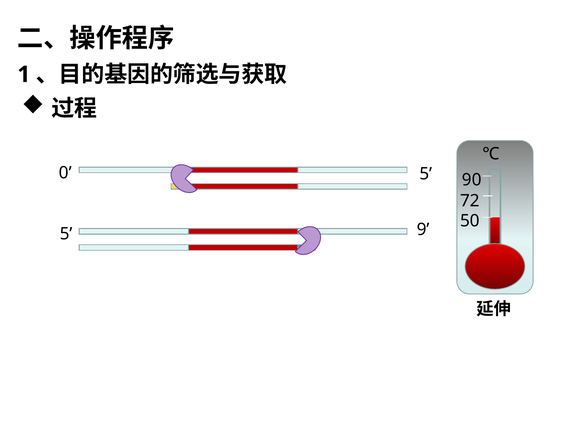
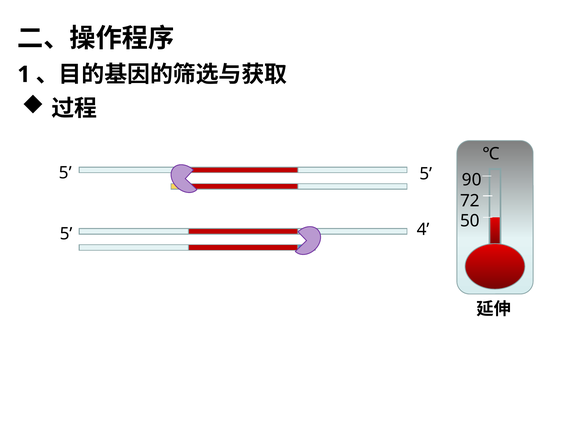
0 at (65, 173): 0 -> 5
9: 9 -> 4
